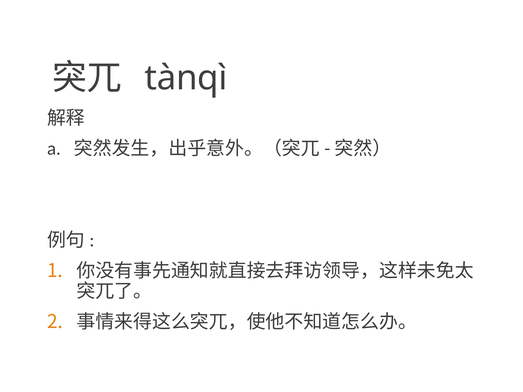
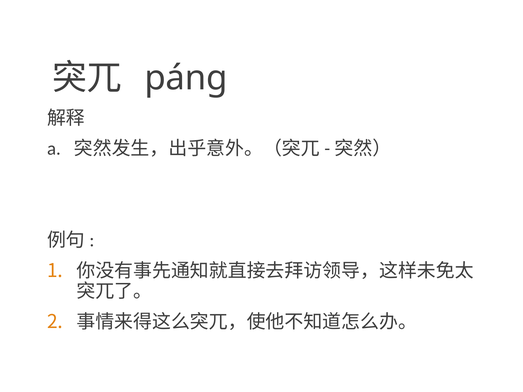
tànqì: tànqì -> páng
